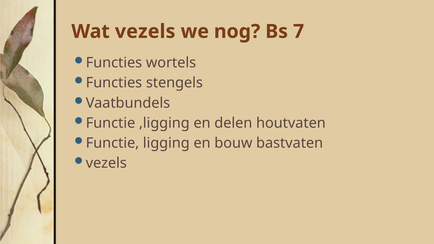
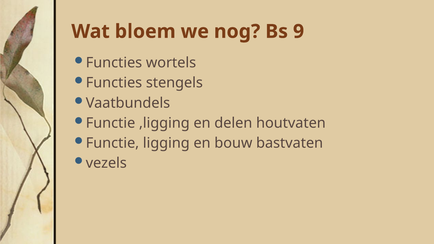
Wat vezels: vezels -> bloem
7: 7 -> 9
